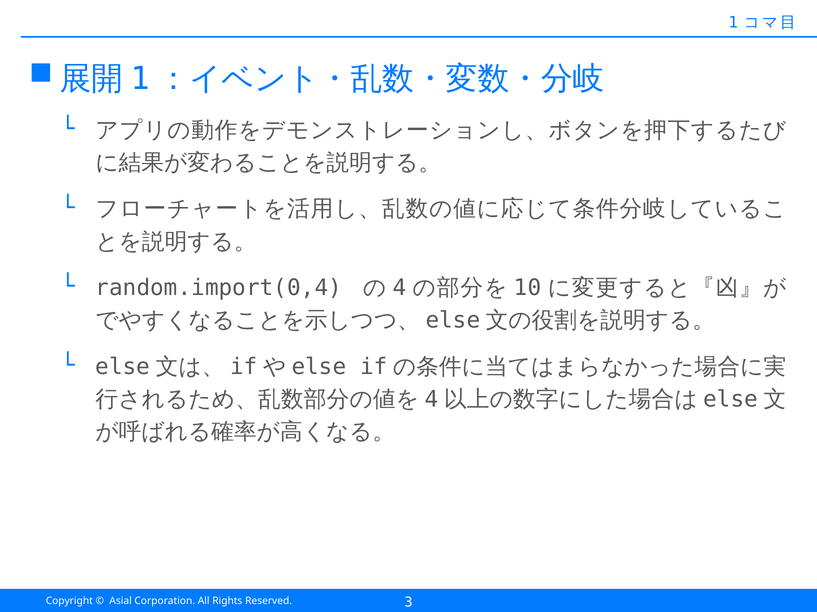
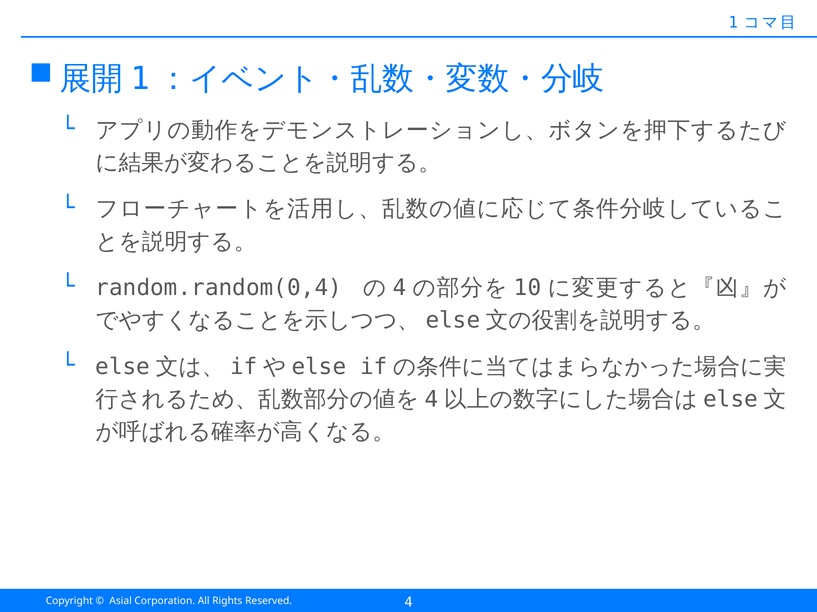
random.import(0,4: random.import(0,4 -> random.random(0,4
3 at (409, 603): 3 -> 4
